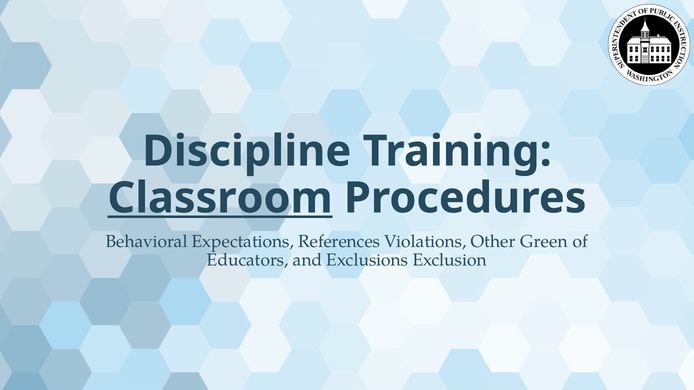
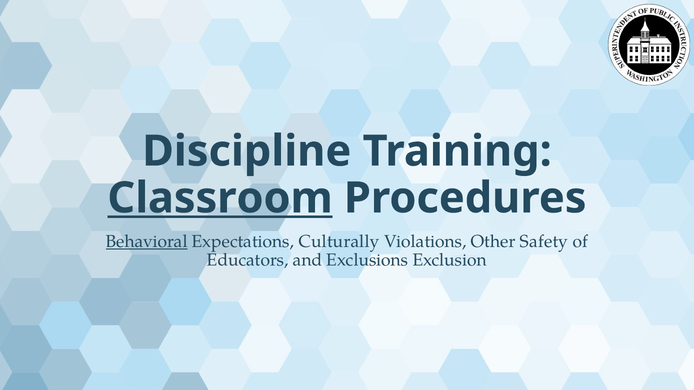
Behavioral underline: none -> present
References: References -> Culturally
Green: Green -> Safety
